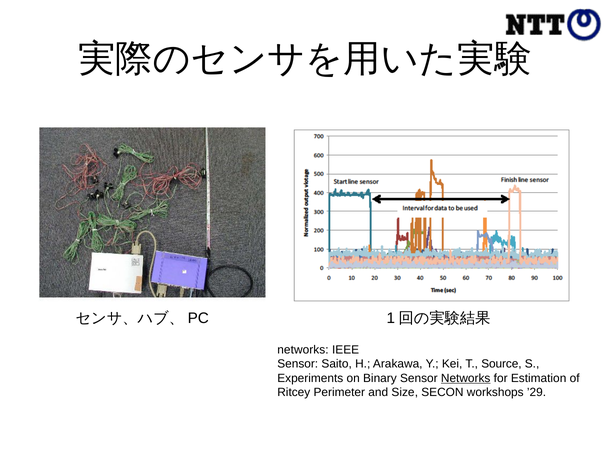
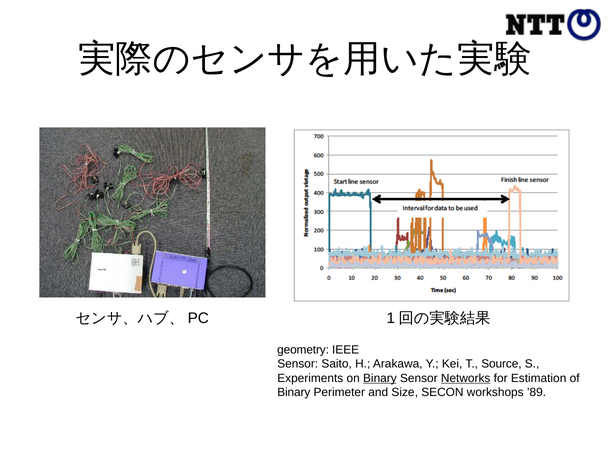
networks at (303, 350): networks -> geometry
Binary at (380, 379) underline: none -> present
Ritcey at (294, 393): Ritcey -> Binary
’29: ’29 -> ’89
